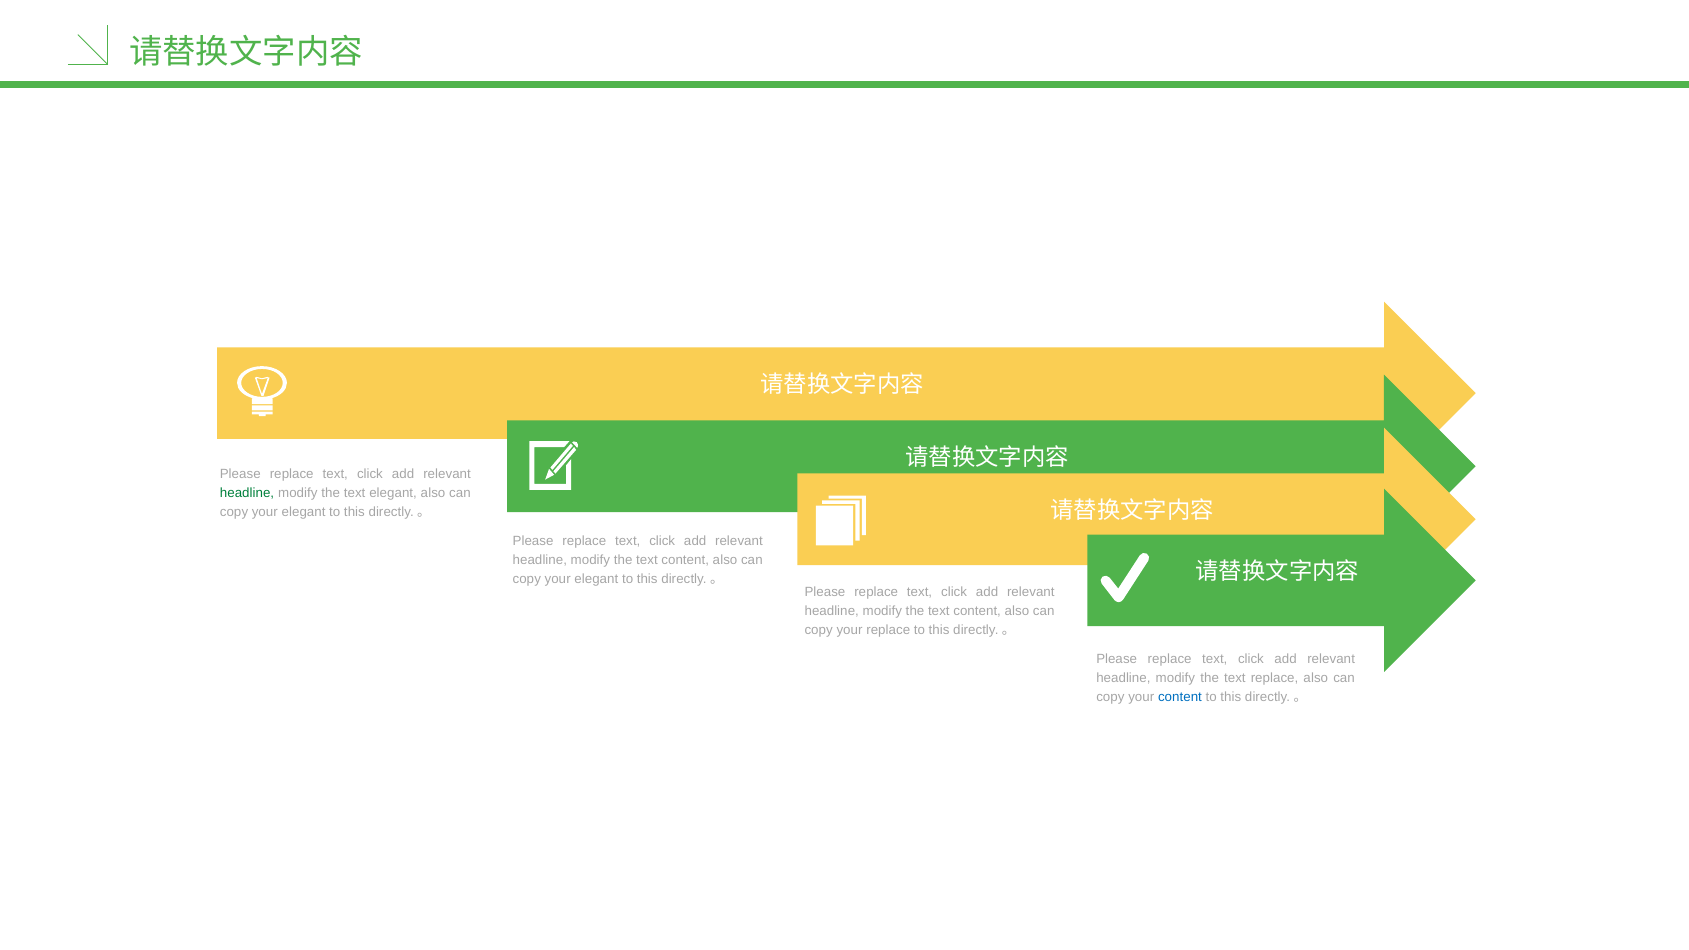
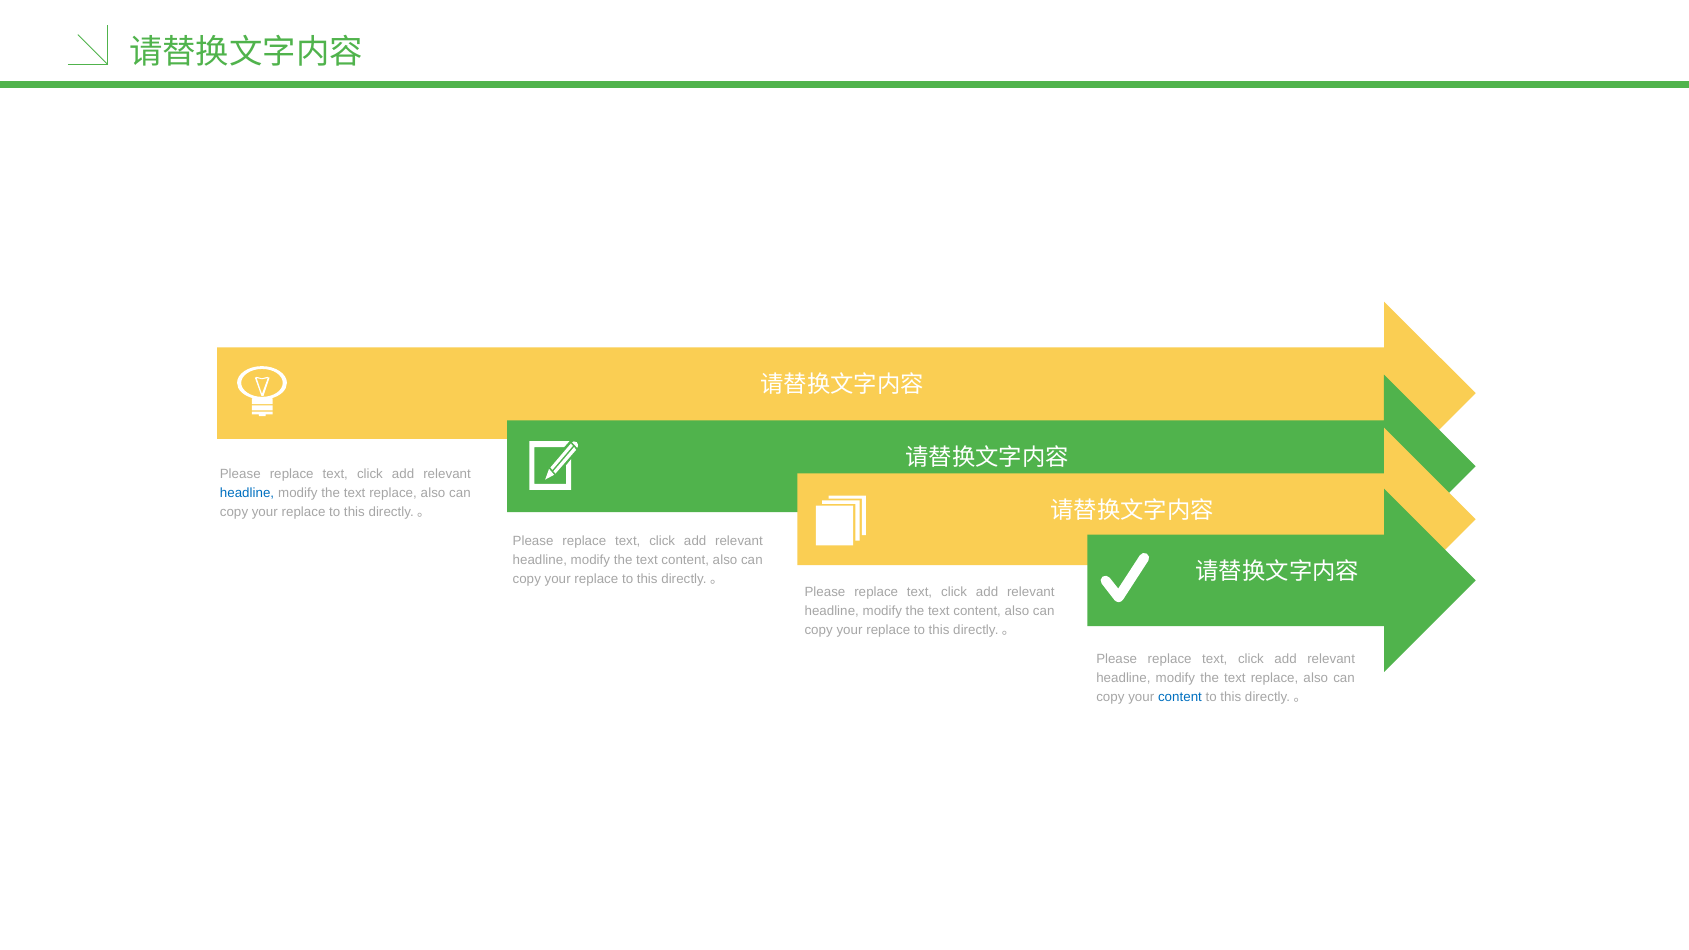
headline at (247, 493) colour: green -> blue
elegant at (393, 493): elegant -> replace
elegant at (304, 512): elegant -> replace
elegant at (596, 579): elegant -> replace
